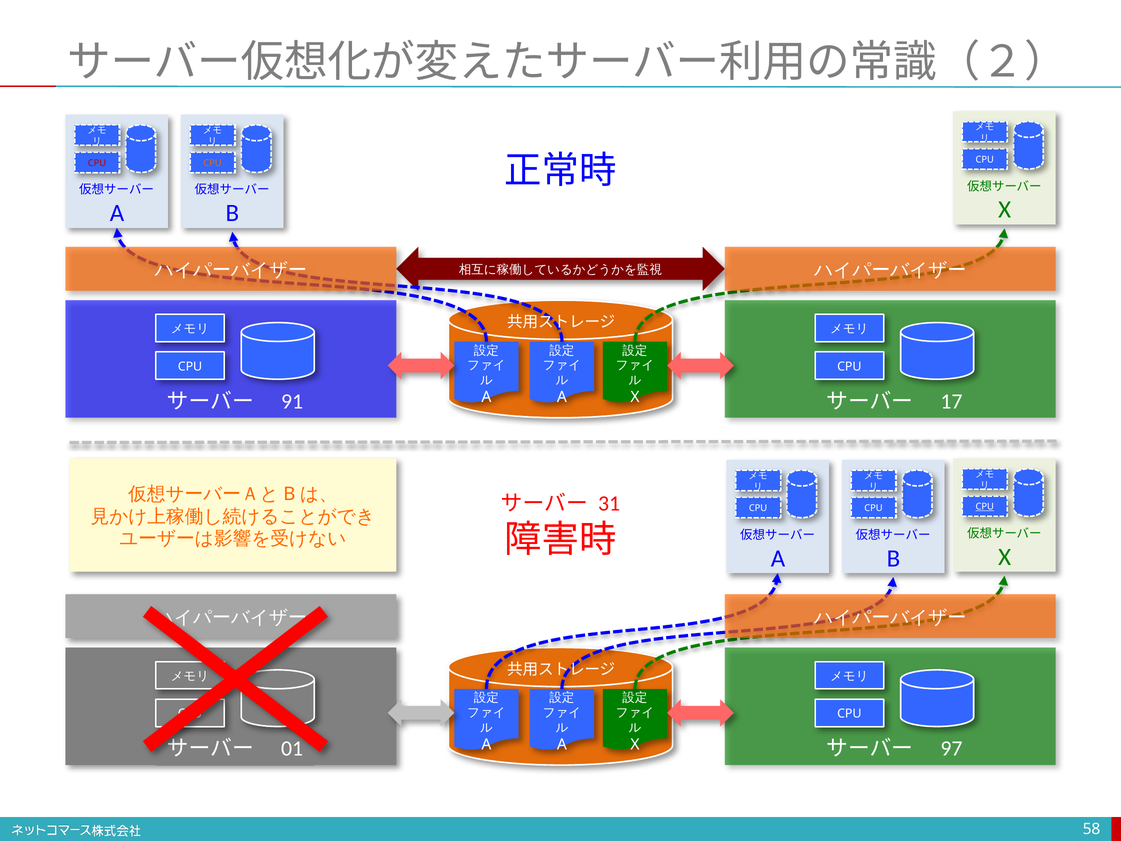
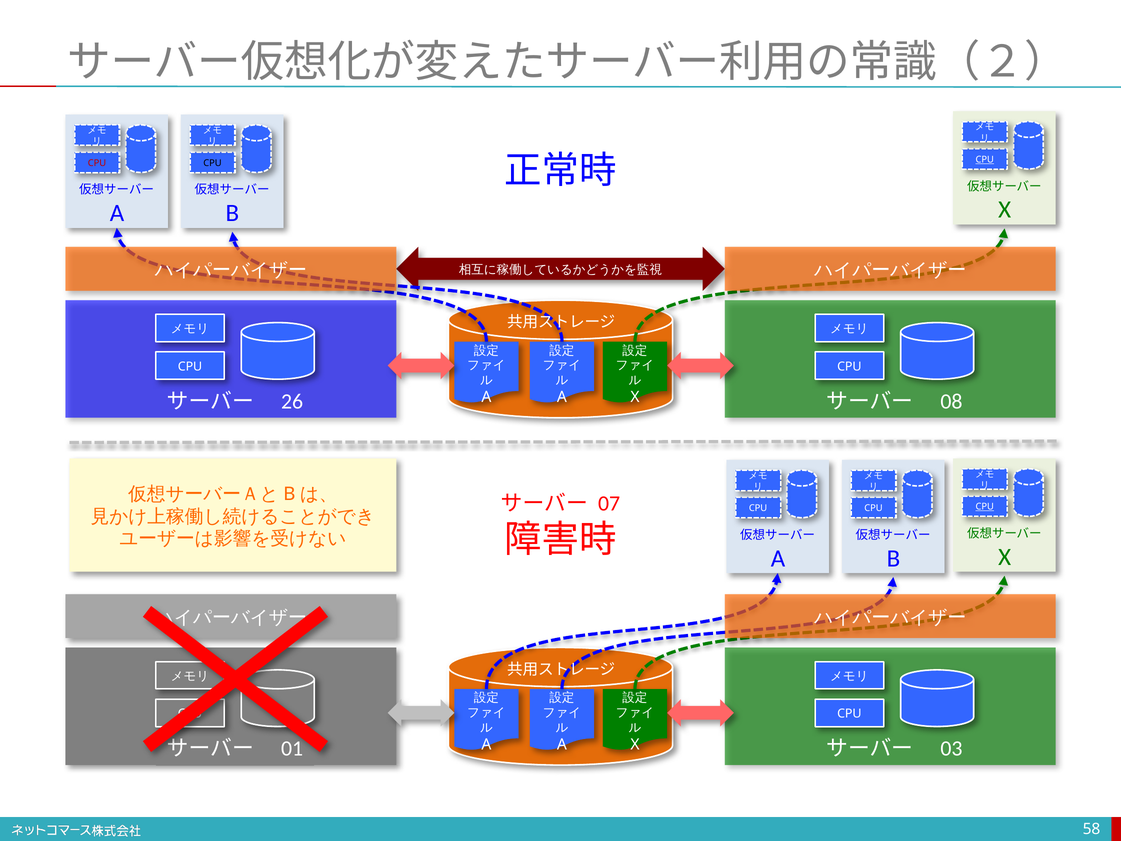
CPU at (985, 160) underline: none -> present
CPU at (213, 163) colour: orange -> black
91: 91 -> 26
17: 17 -> 08
31: 31 -> 07
97: 97 -> 03
